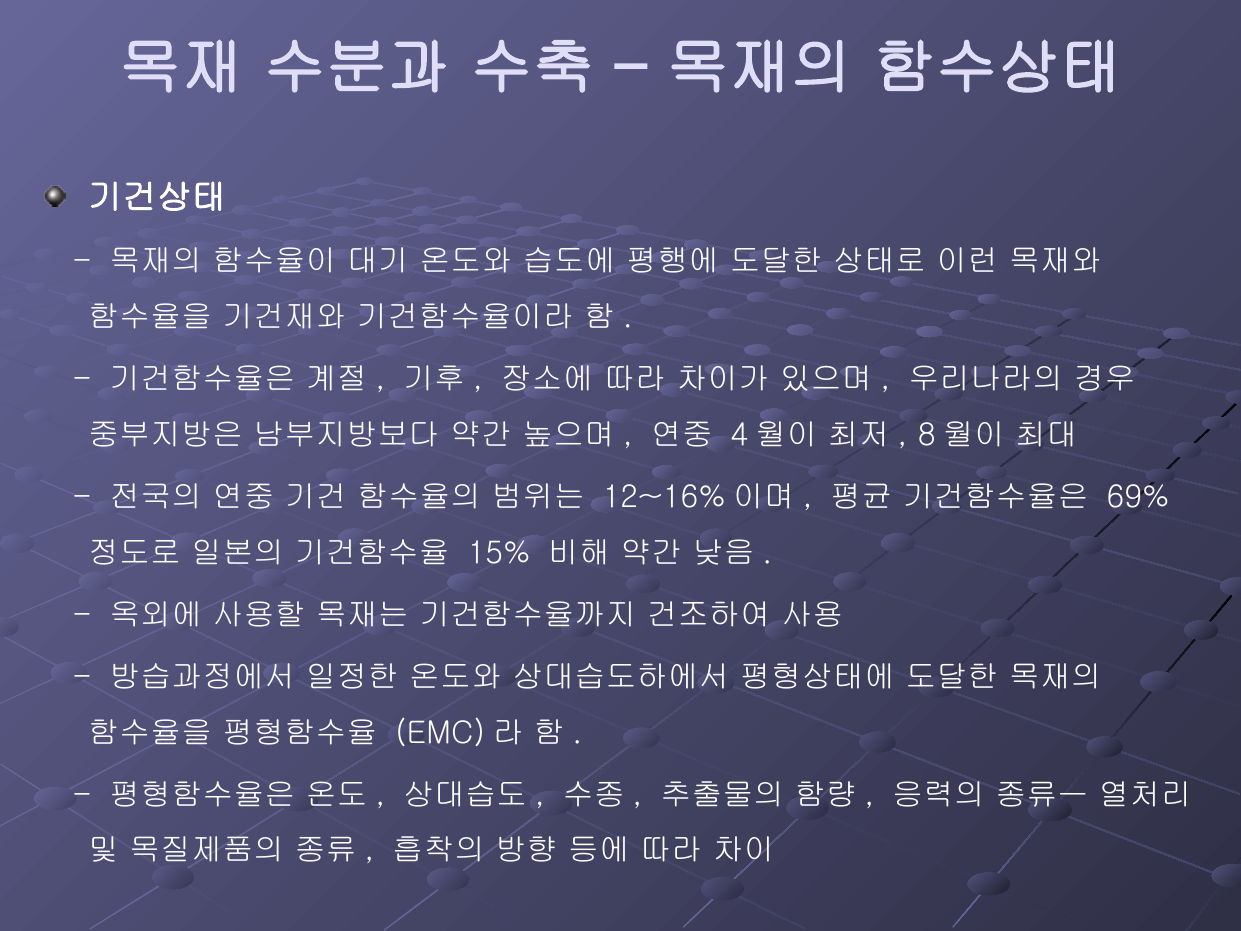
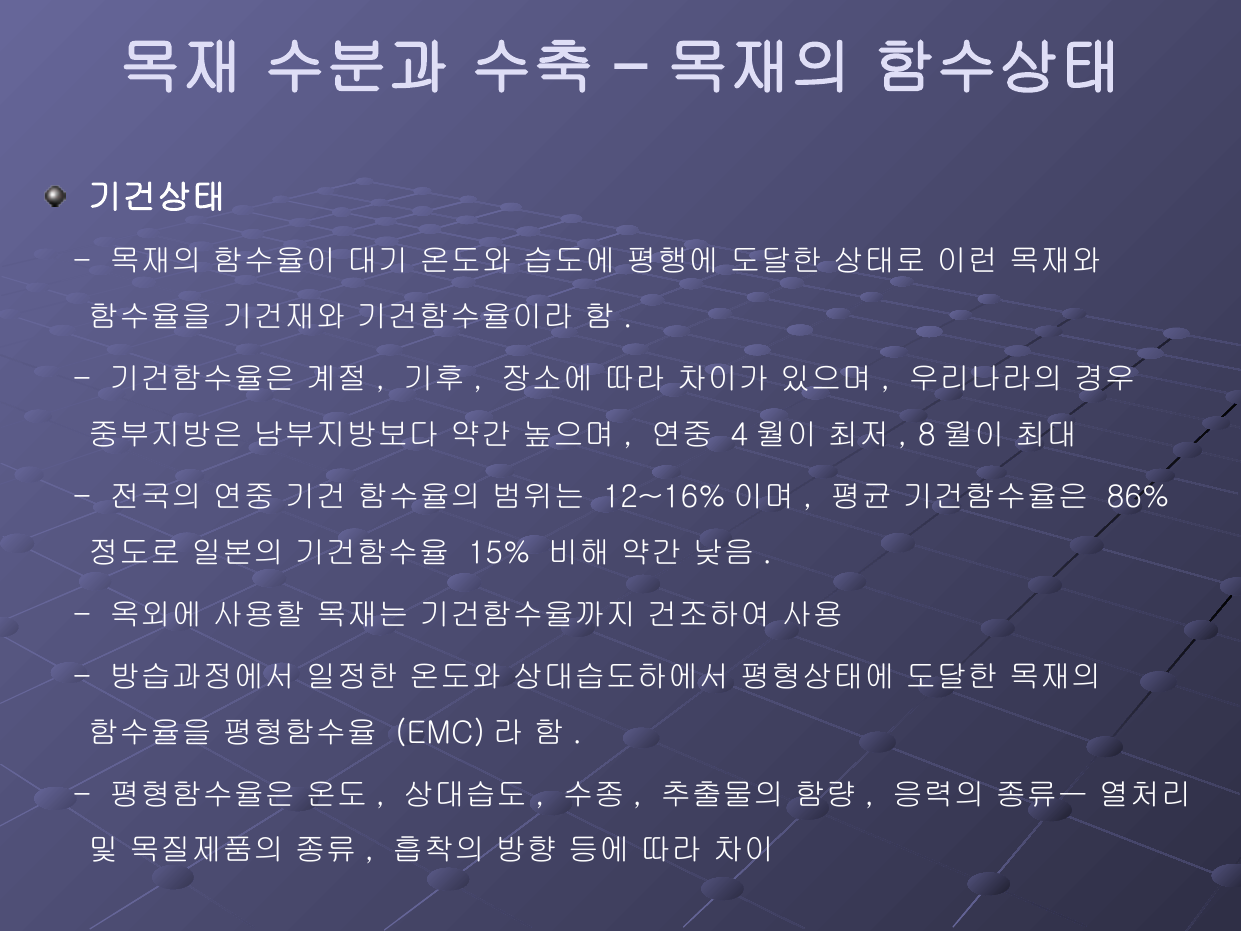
69%: 69% -> 86%
